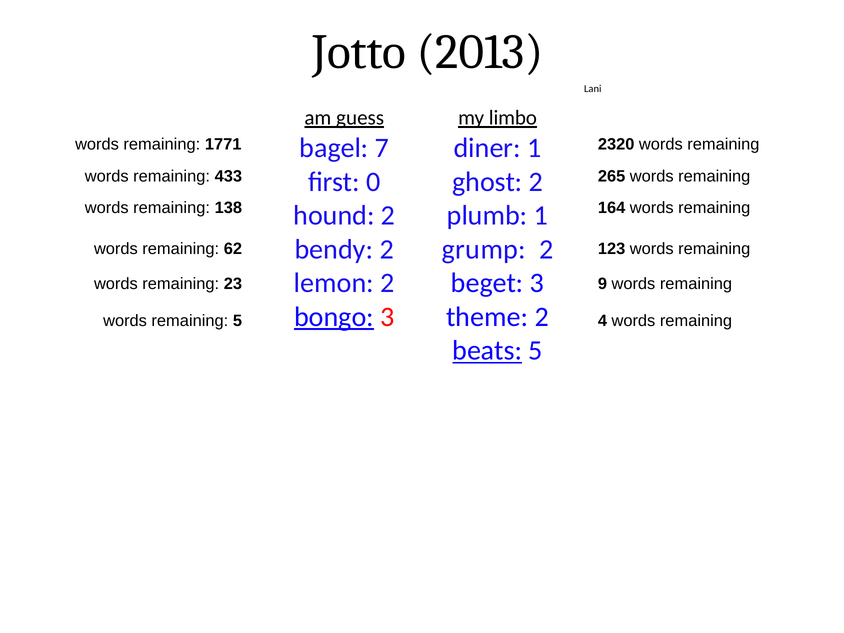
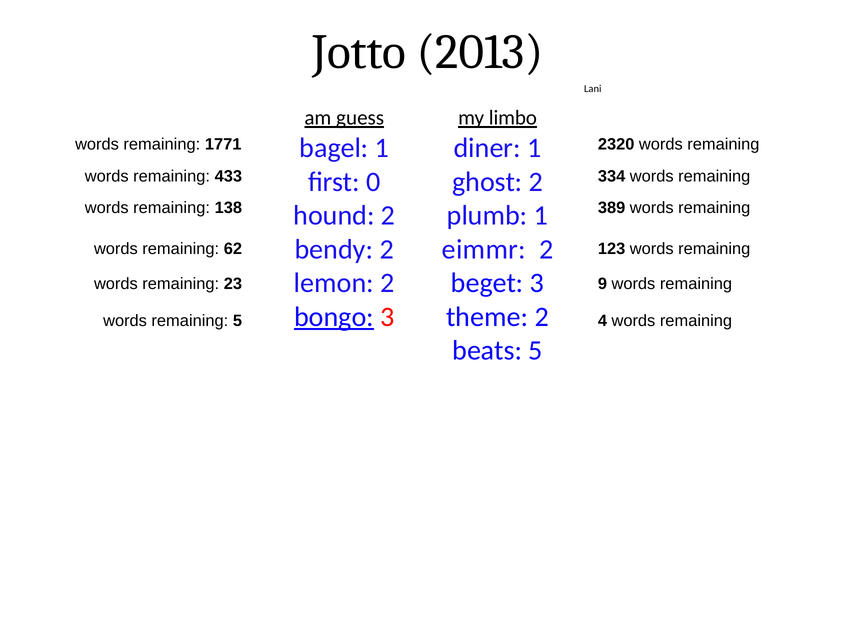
bagel 7: 7 -> 1
265: 265 -> 334
164: 164 -> 389
grump: grump -> eimmr
beats underline: present -> none
